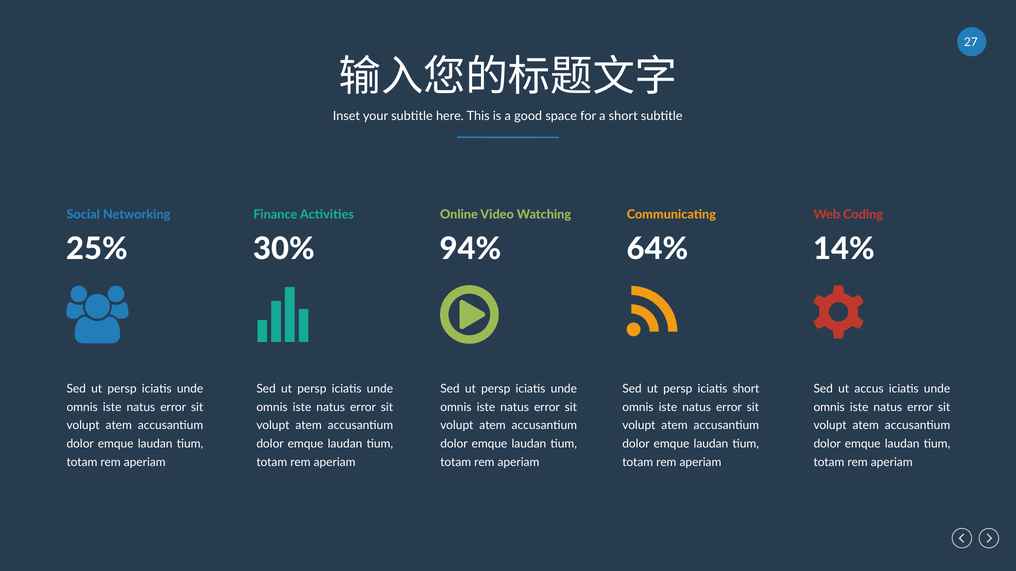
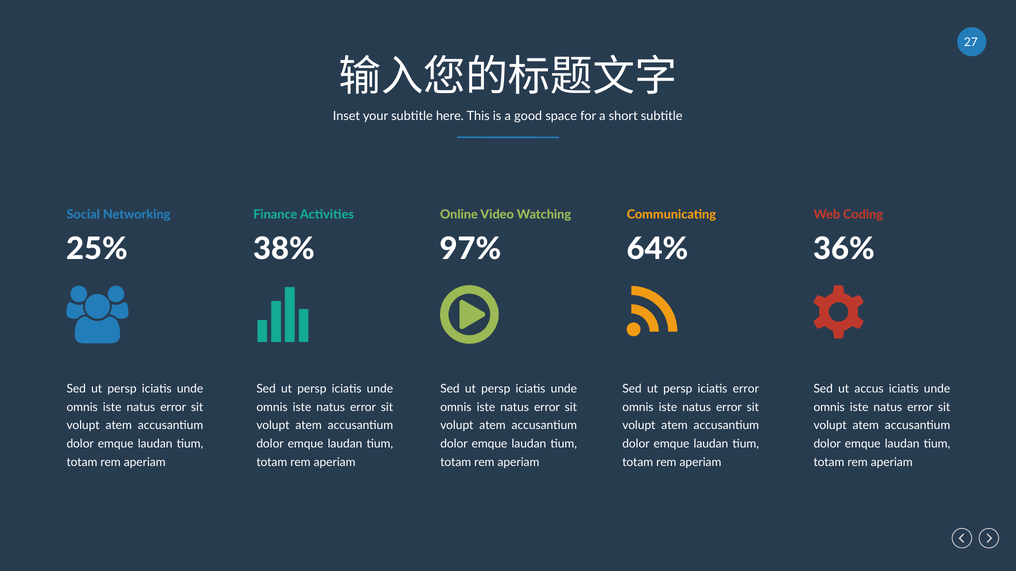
30%: 30% -> 38%
94%: 94% -> 97%
14%: 14% -> 36%
iciatis short: short -> error
